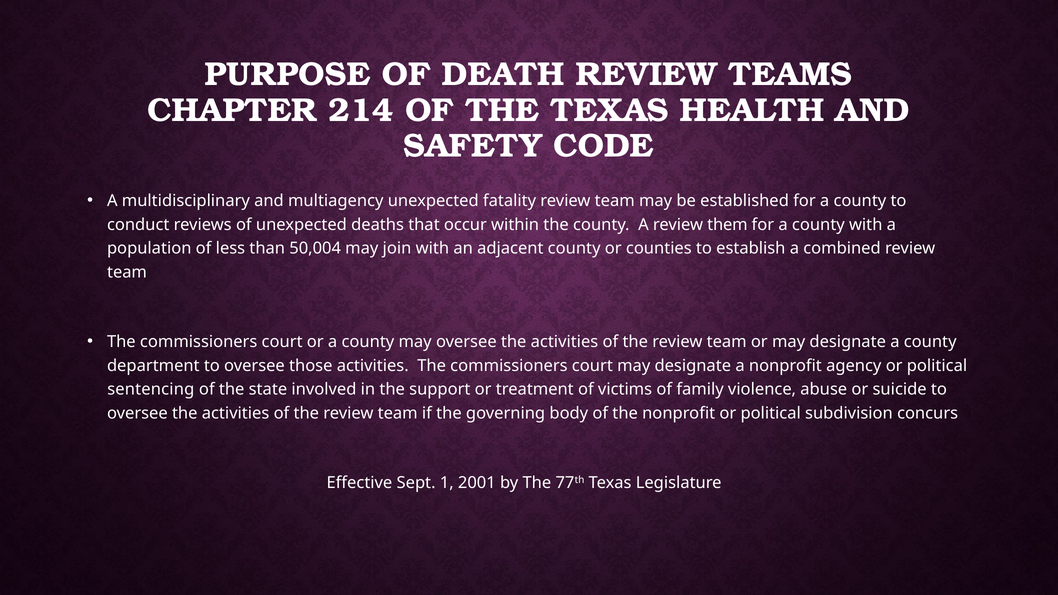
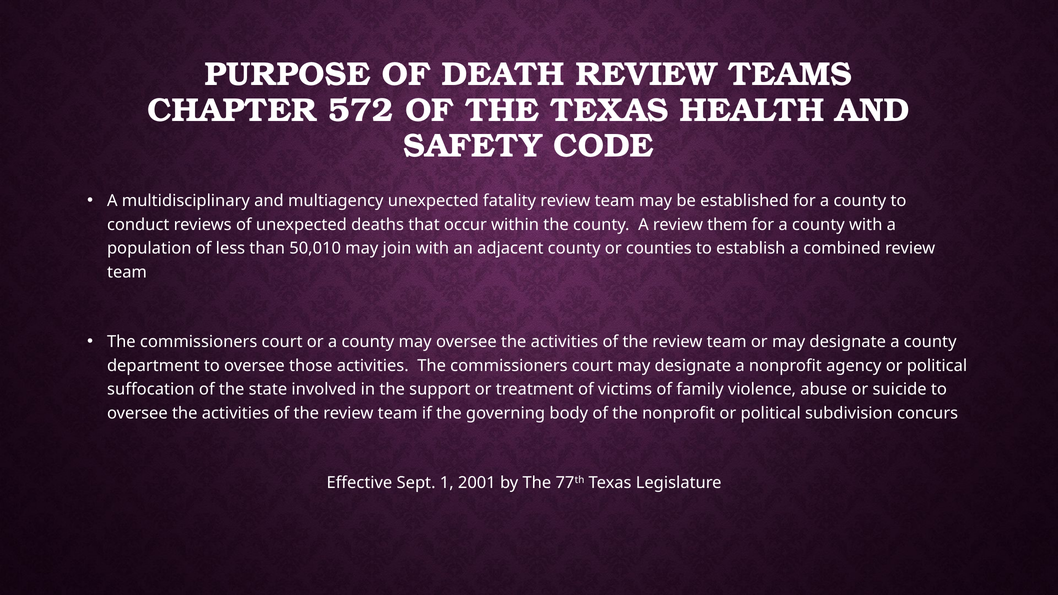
214: 214 -> 572
50,004: 50,004 -> 50,010
sentencing: sentencing -> suffocation
